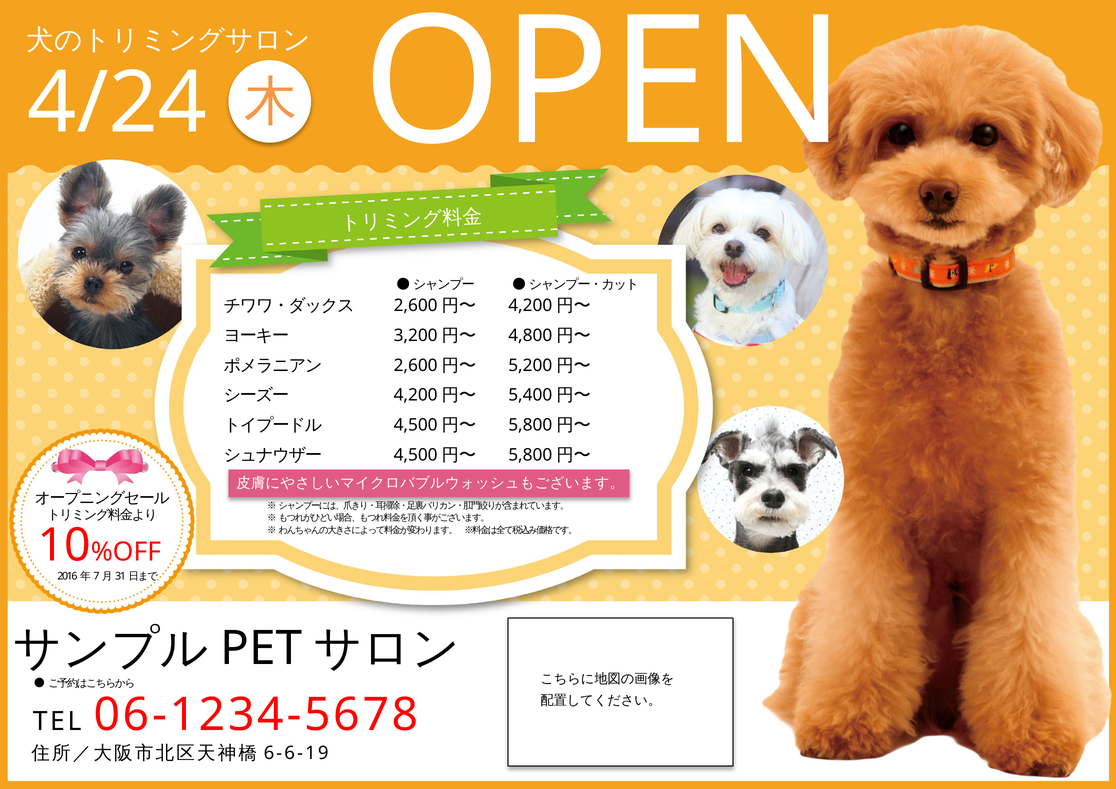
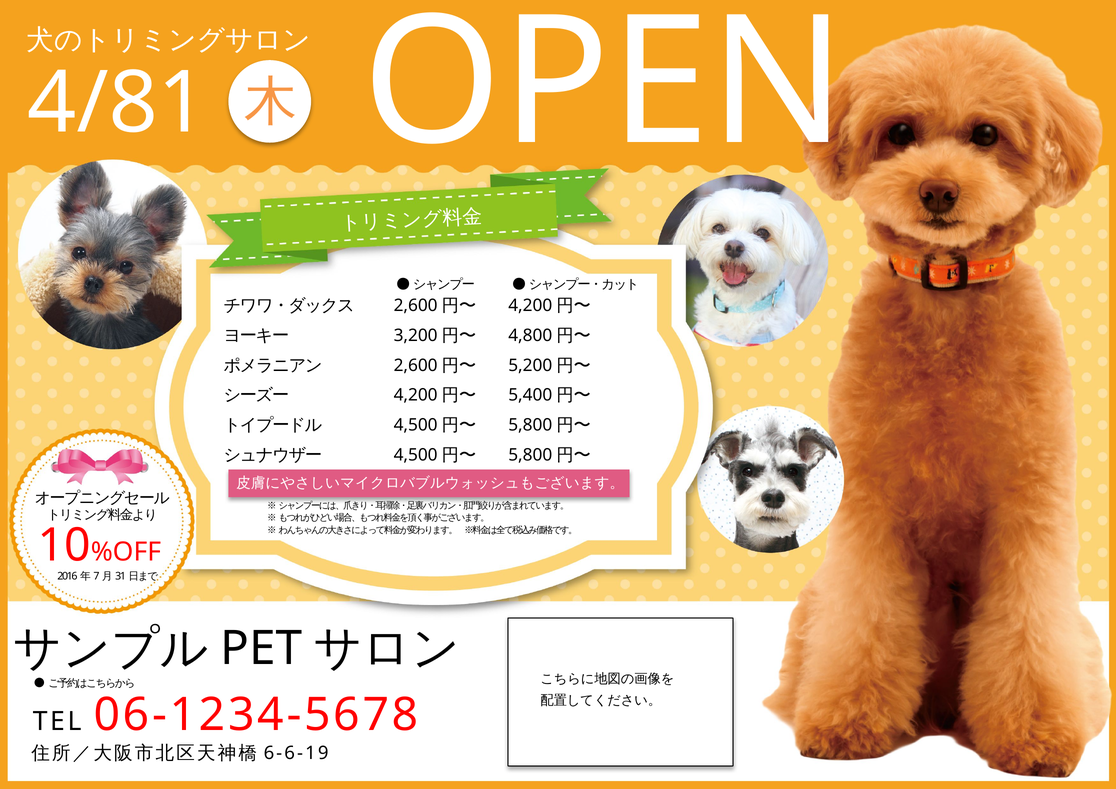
4/24: 4/24 -> 4/81
